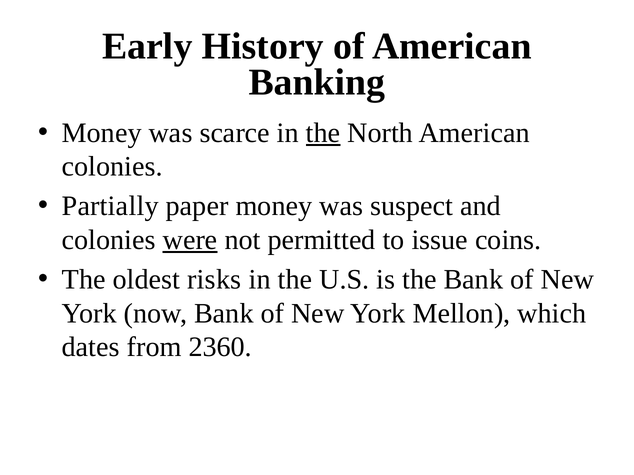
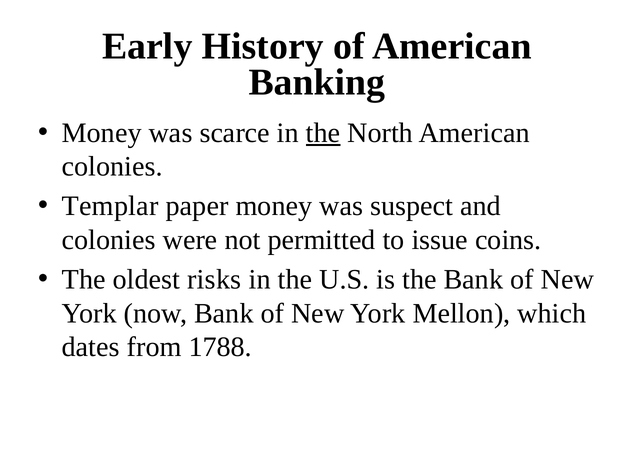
Partially: Partially -> Templar
were underline: present -> none
2360: 2360 -> 1788
